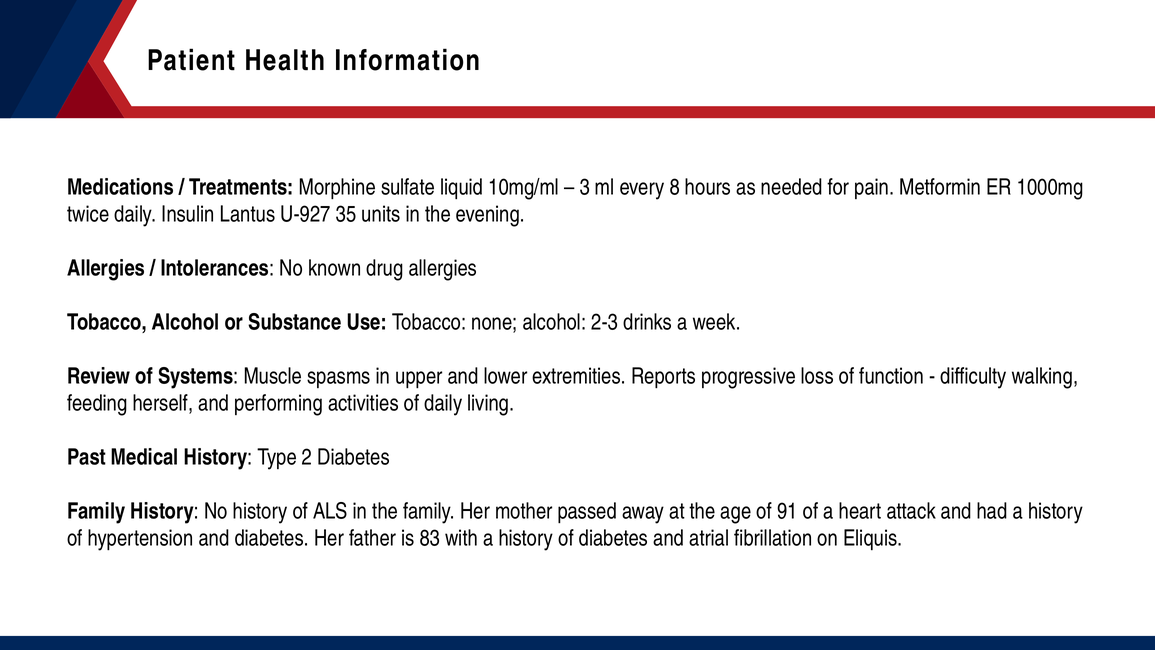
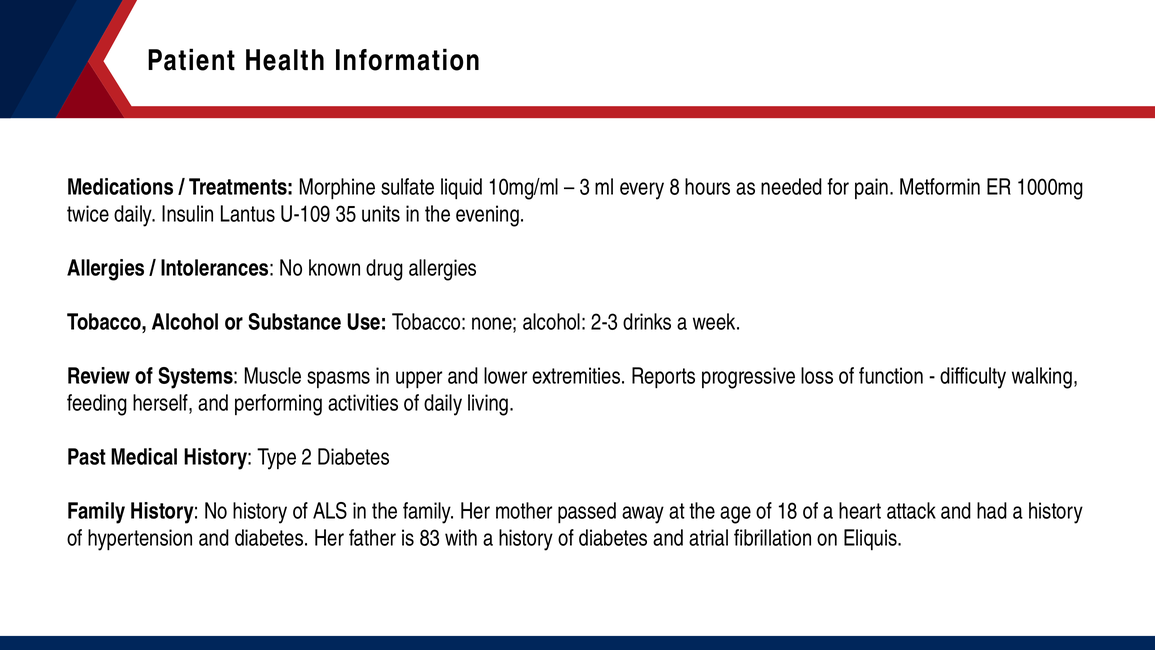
U-927: U-927 -> U-109
91: 91 -> 18
